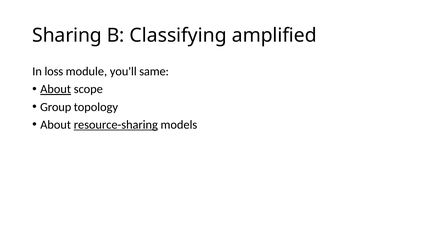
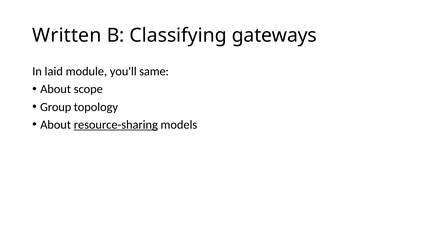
Sharing: Sharing -> Written
amplified: amplified -> gateways
loss: loss -> laid
About at (56, 89) underline: present -> none
